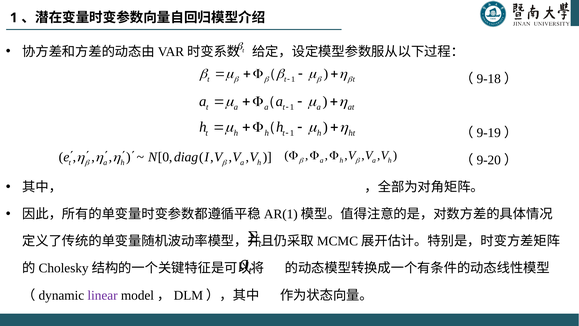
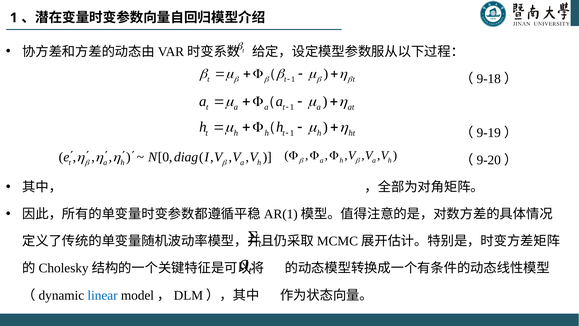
linear colour: purple -> blue
